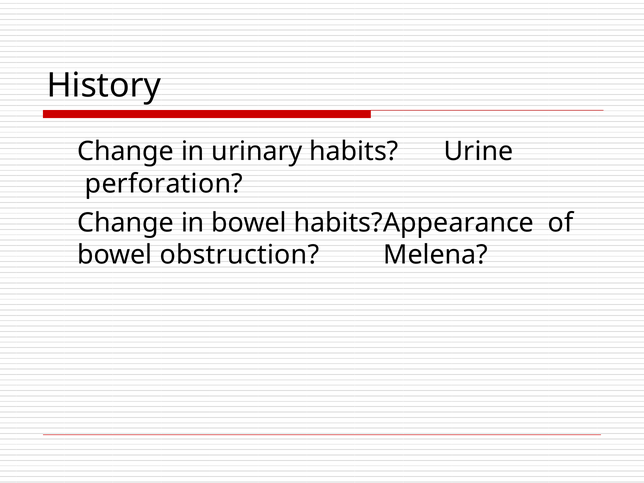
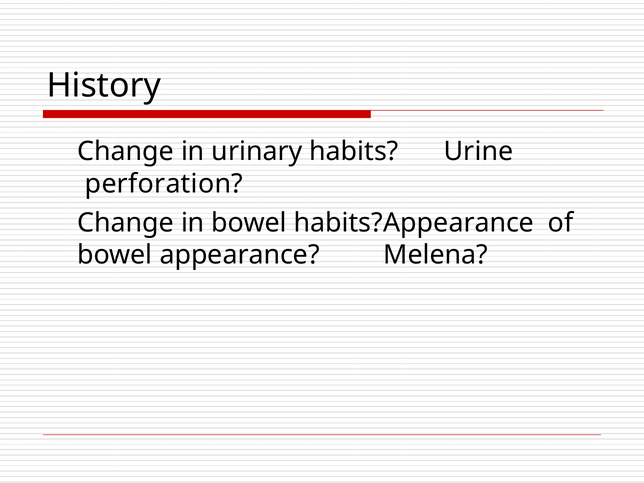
obstruction: obstruction -> appearance
